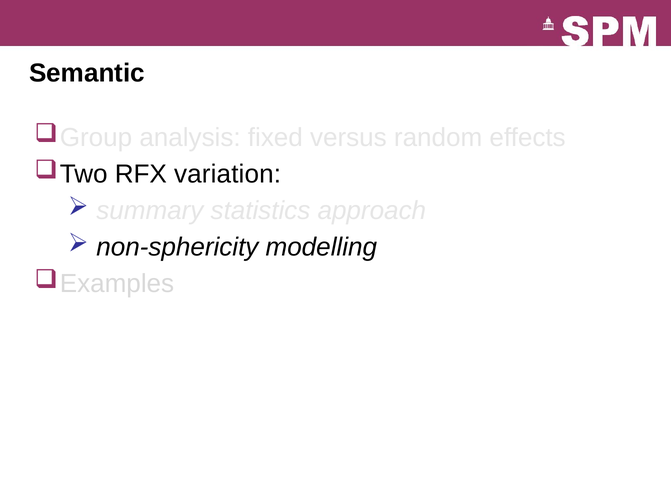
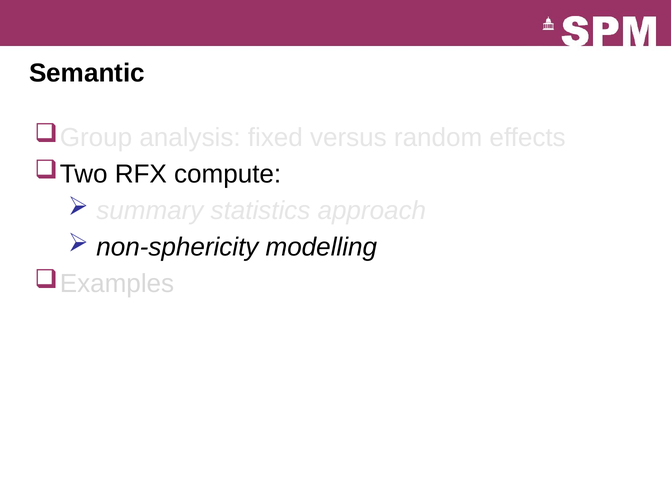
variation: variation -> compute
